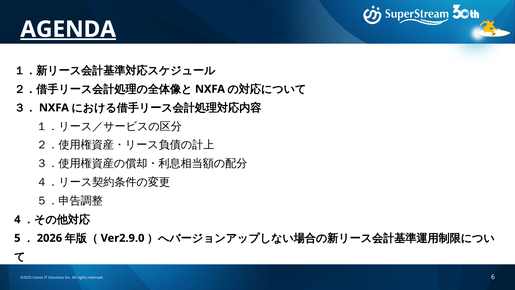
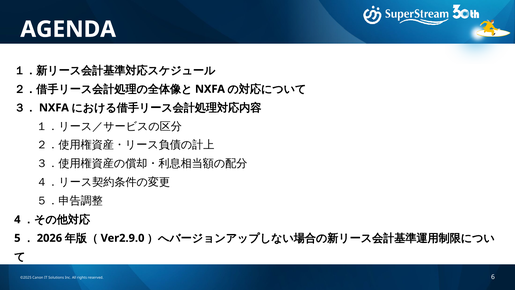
AGENDA underline: present -> none
